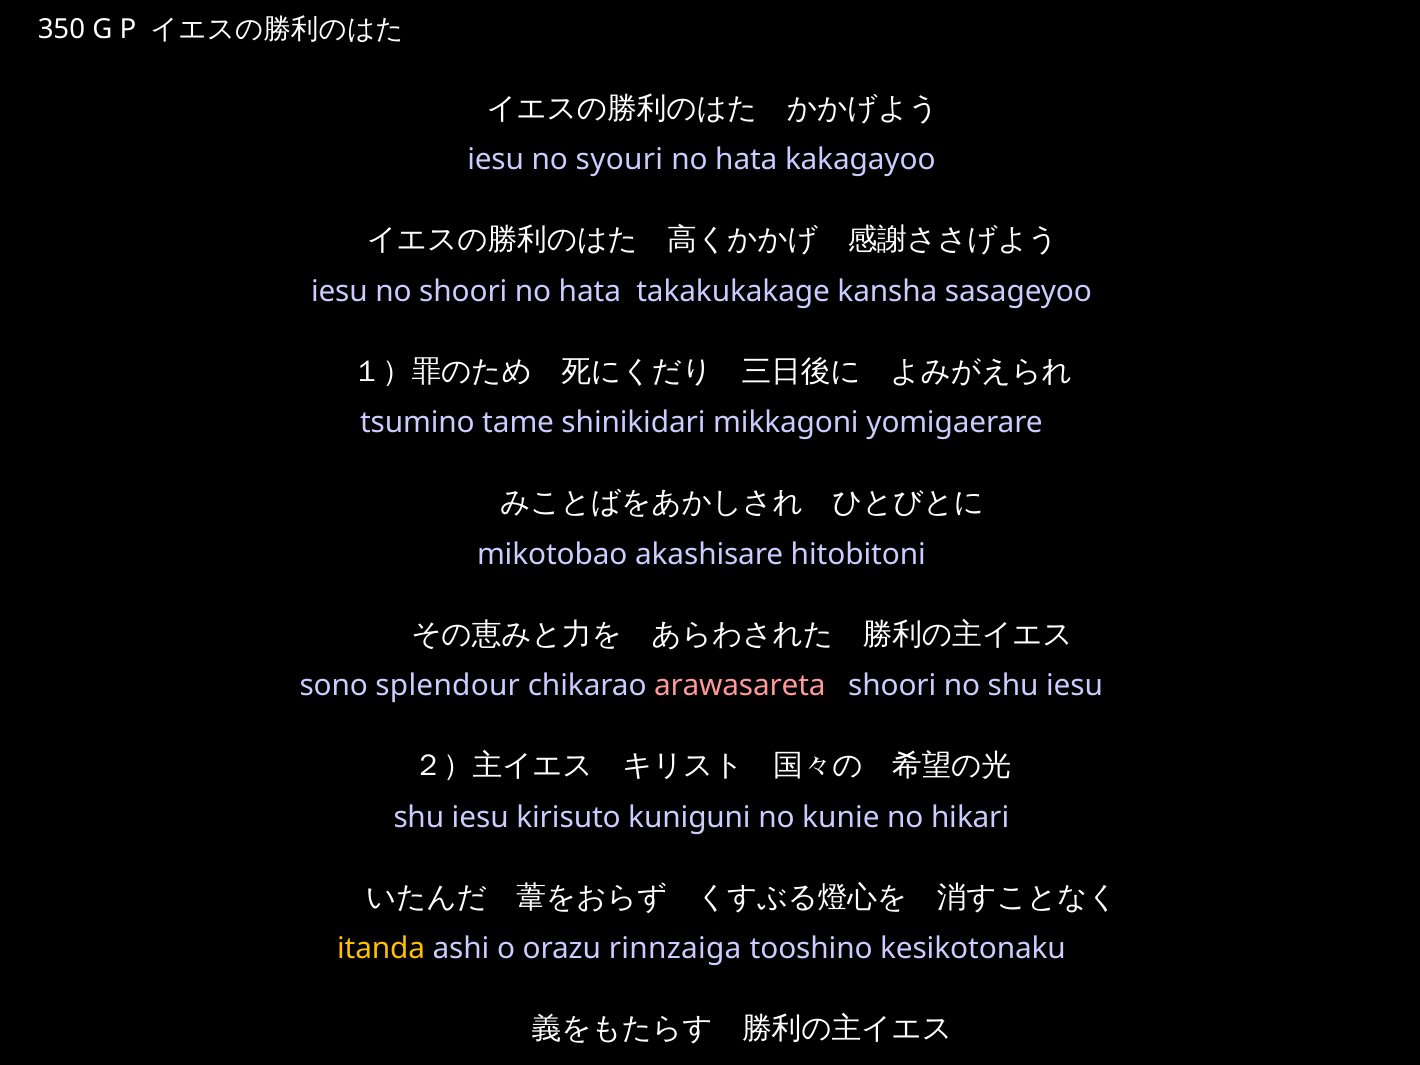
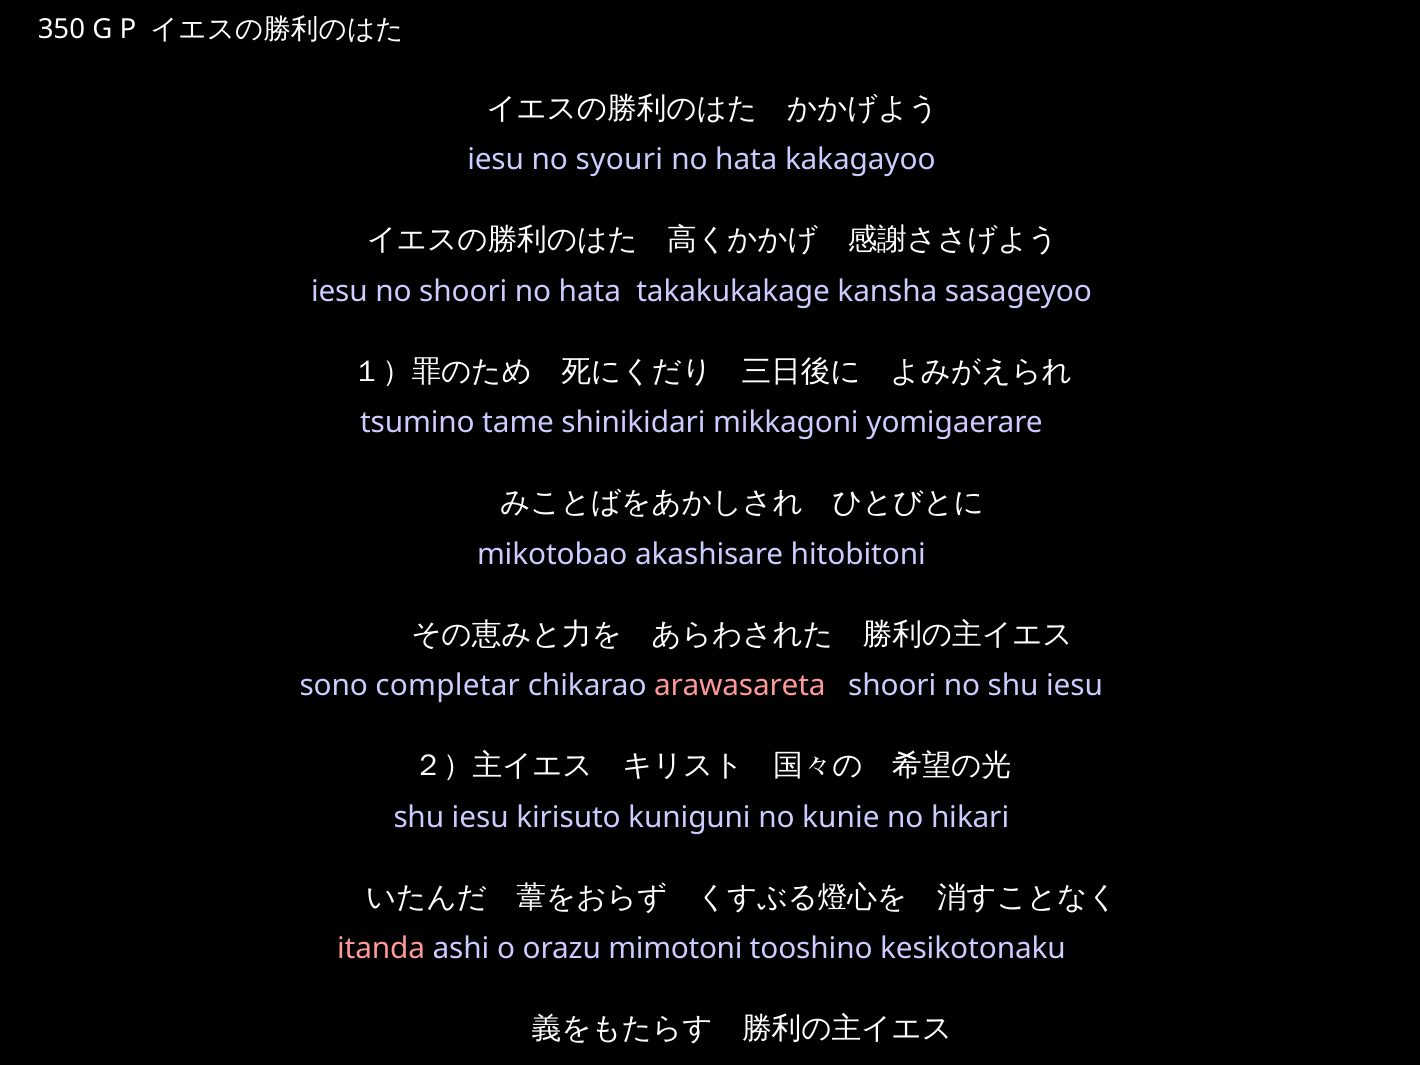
splendour: splendour -> completar
itanda colour: yellow -> pink
rinnzaiga: rinnzaiga -> mimotoni
